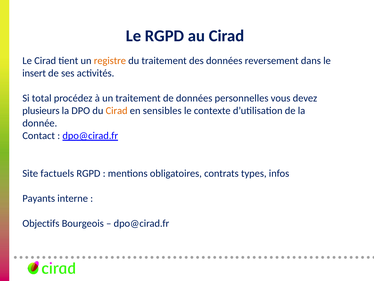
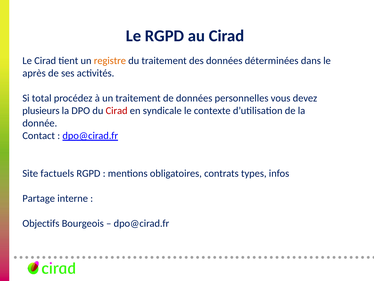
reversement: reversement -> déterminées
insert: insert -> après
Cirad at (117, 111) colour: orange -> red
sensibles: sensibles -> syndicale
Payants: Payants -> Partage
